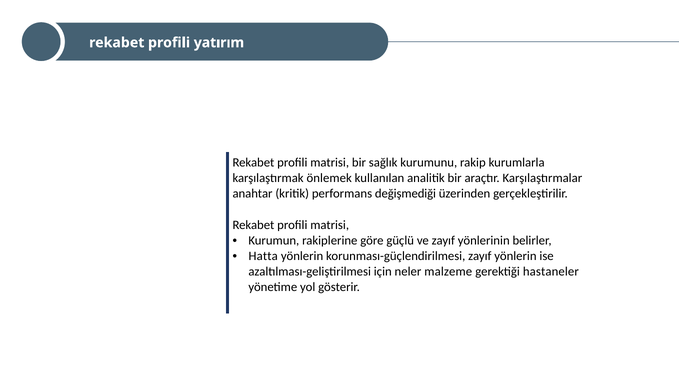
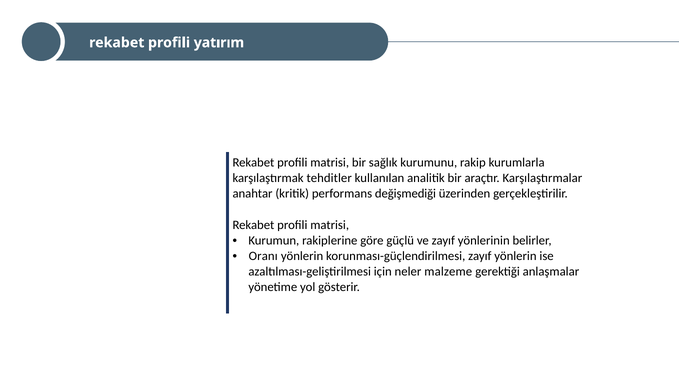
önlemek: önlemek -> tehditler
Hatta: Hatta -> Oranı
hastaneler: hastaneler -> anlaşmalar
